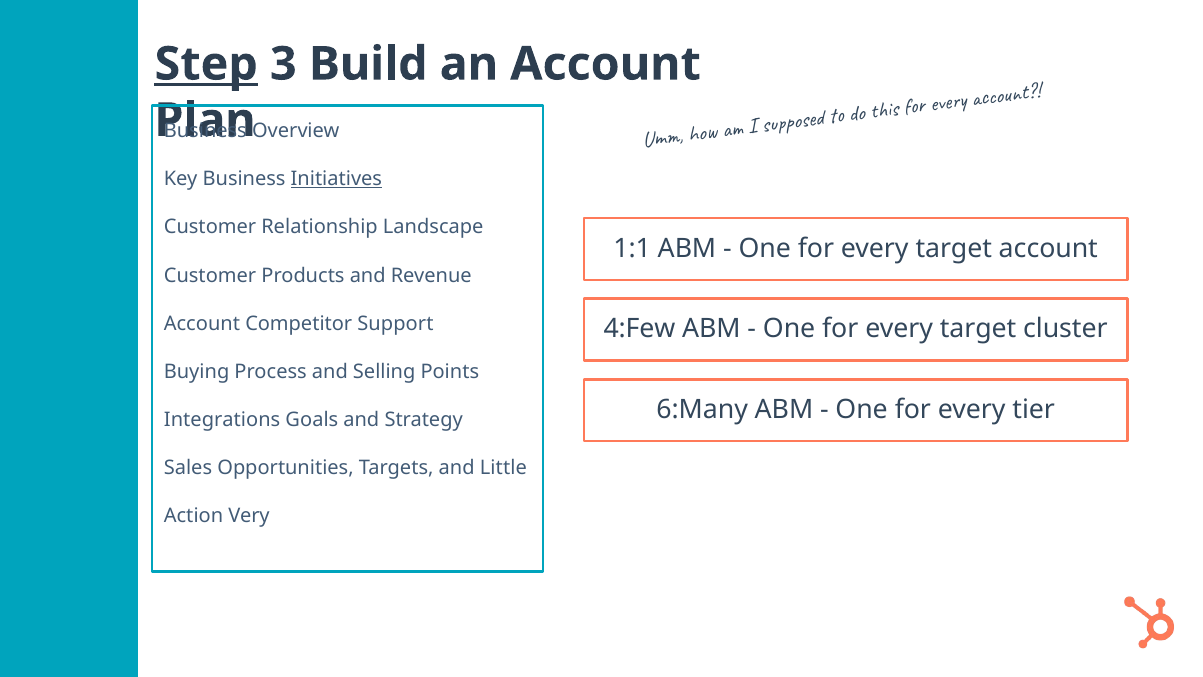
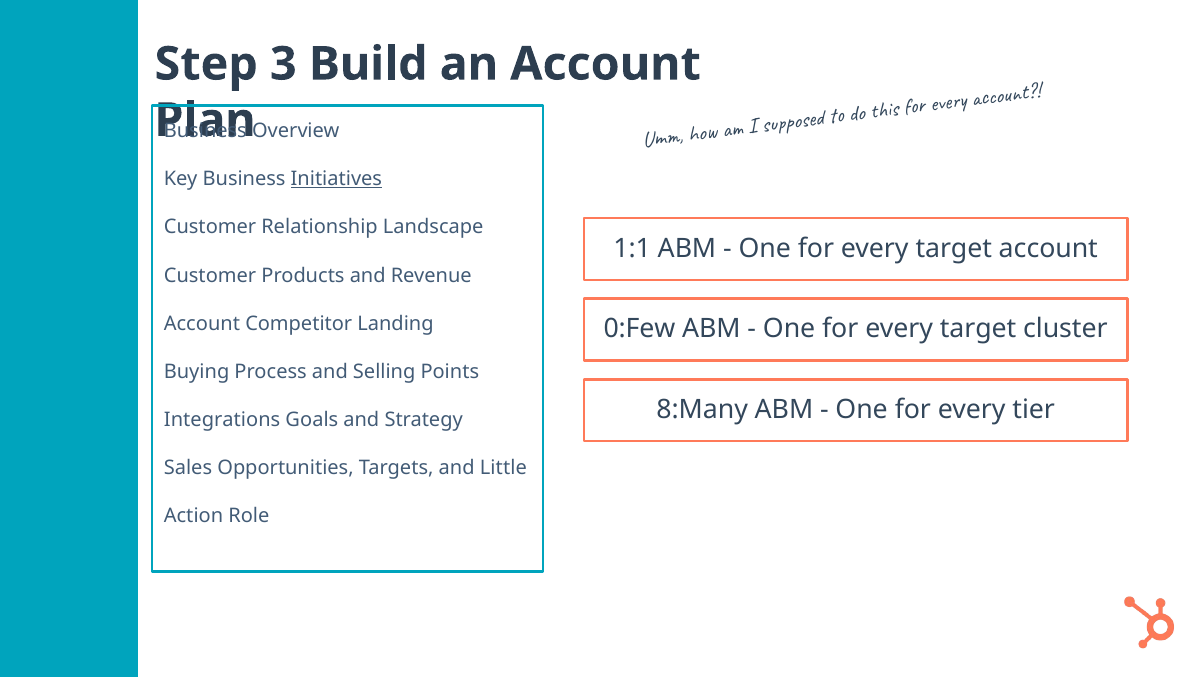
Step underline: present -> none
Support: Support -> Landing
4:Few: 4:Few -> 0:Few
6:Many: 6:Many -> 8:Many
Very: Very -> Role
